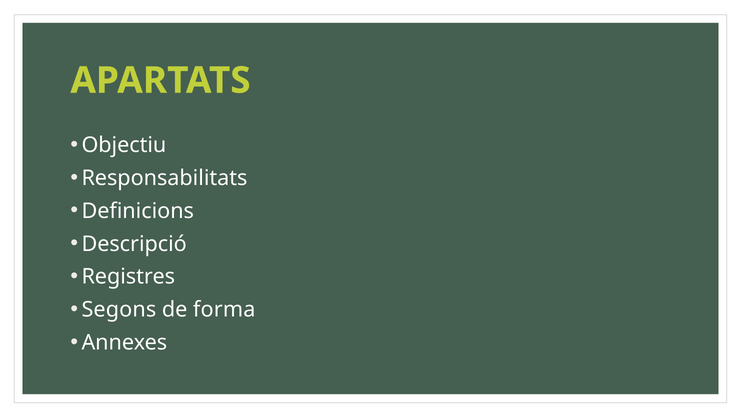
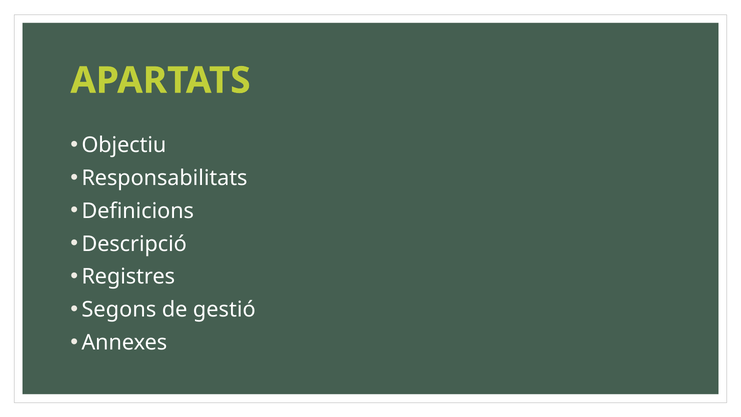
forma: forma -> gestió
